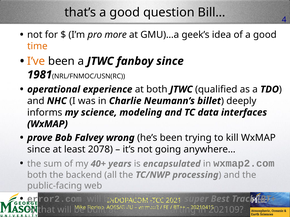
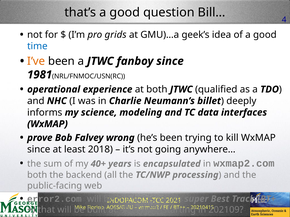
more: more -> grids
time colour: orange -> blue
2078: 2078 -> 2018
